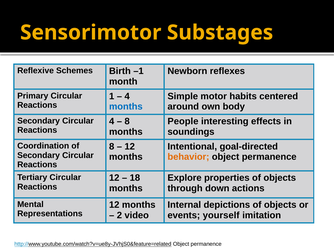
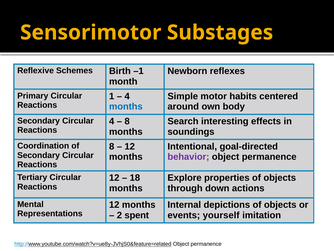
People: People -> Search
behavior colour: orange -> purple
video: video -> spent
